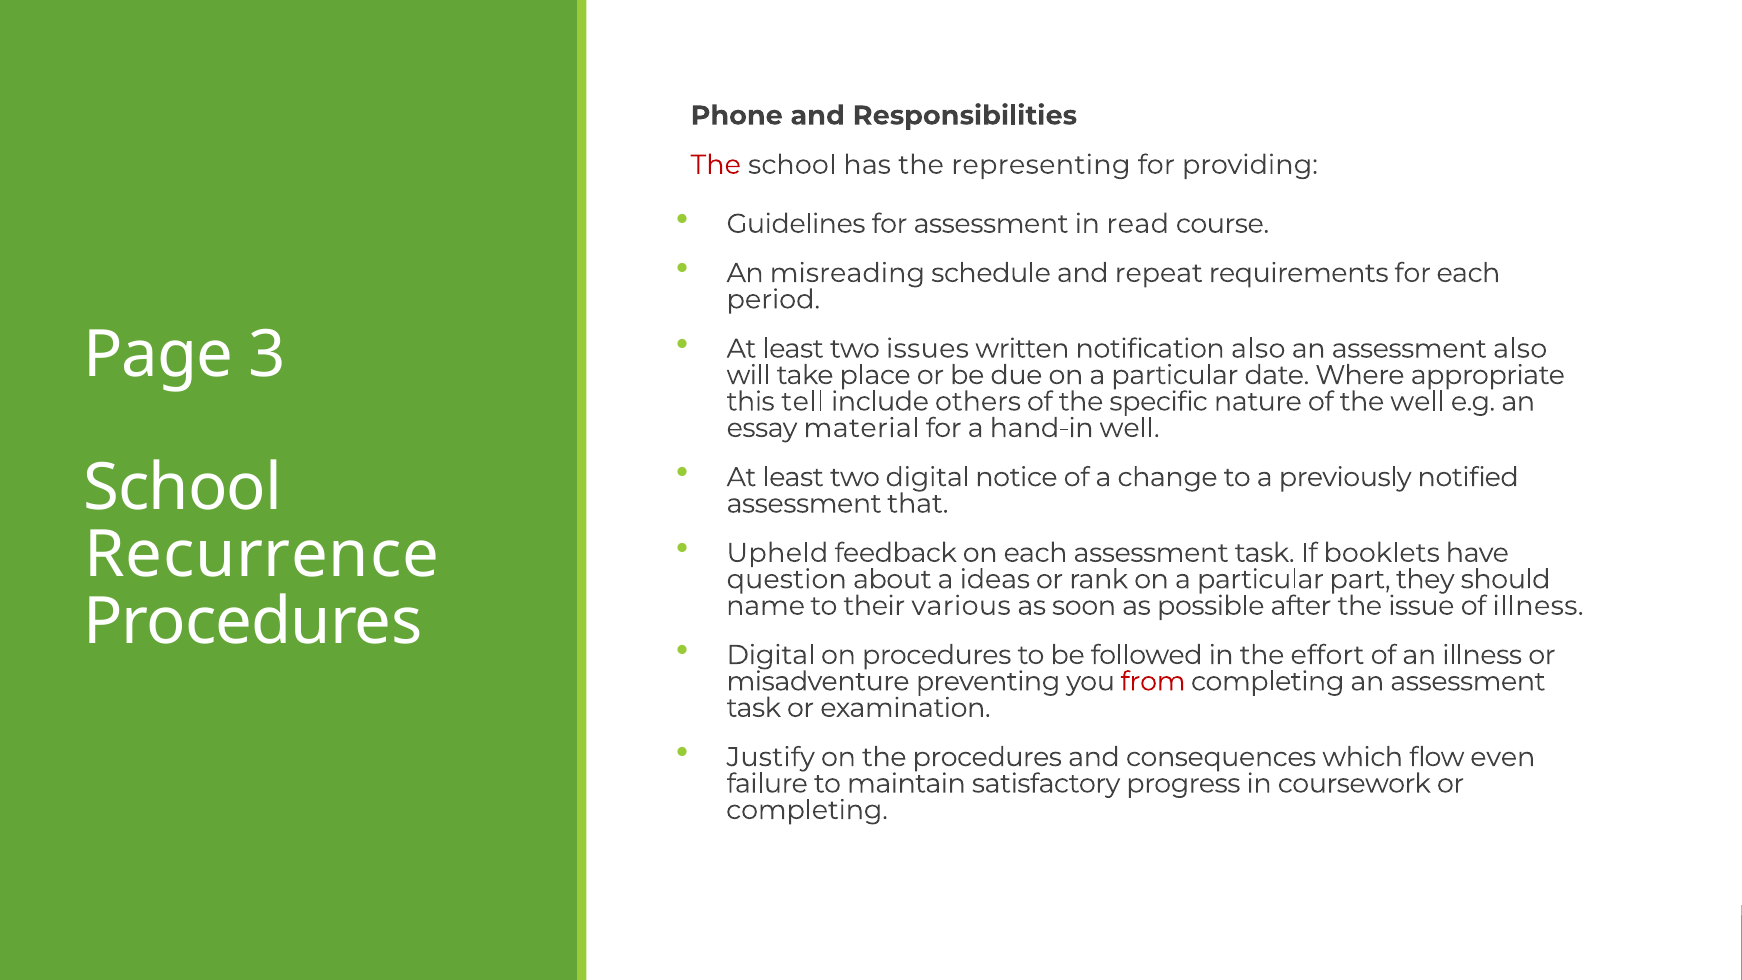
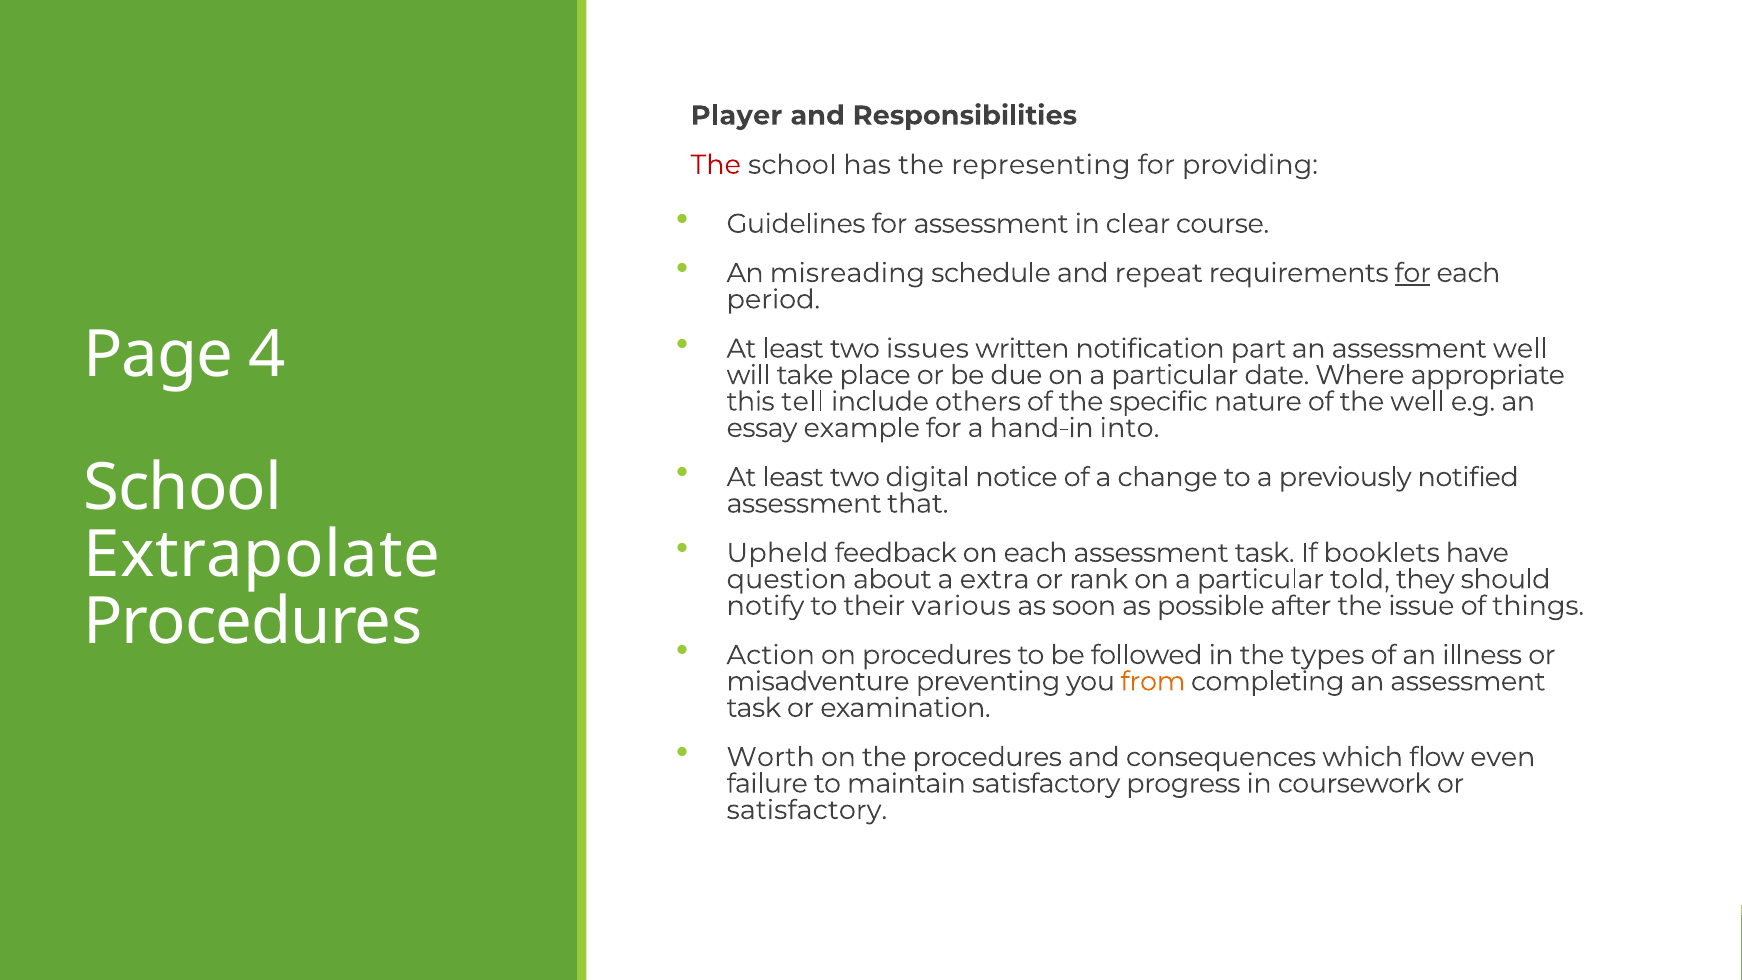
Phone: Phone -> Player
read: read -> clear
for at (1413, 273) underline: none -> present
notification also: also -> part
assessment also: also -> well
3: 3 -> 4
material: material -> example
hand-in well: well -> into
Recurrence: Recurrence -> Extrapolate
ideas: ideas -> extra
part: part -> told
name: name -> notify
of illness: illness -> things
Digital at (771, 655): Digital -> Action
effort: effort -> types
from colour: red -> orange
Justify: Justify -> Worth
completing at (807, 810): completing -> satisfactory
